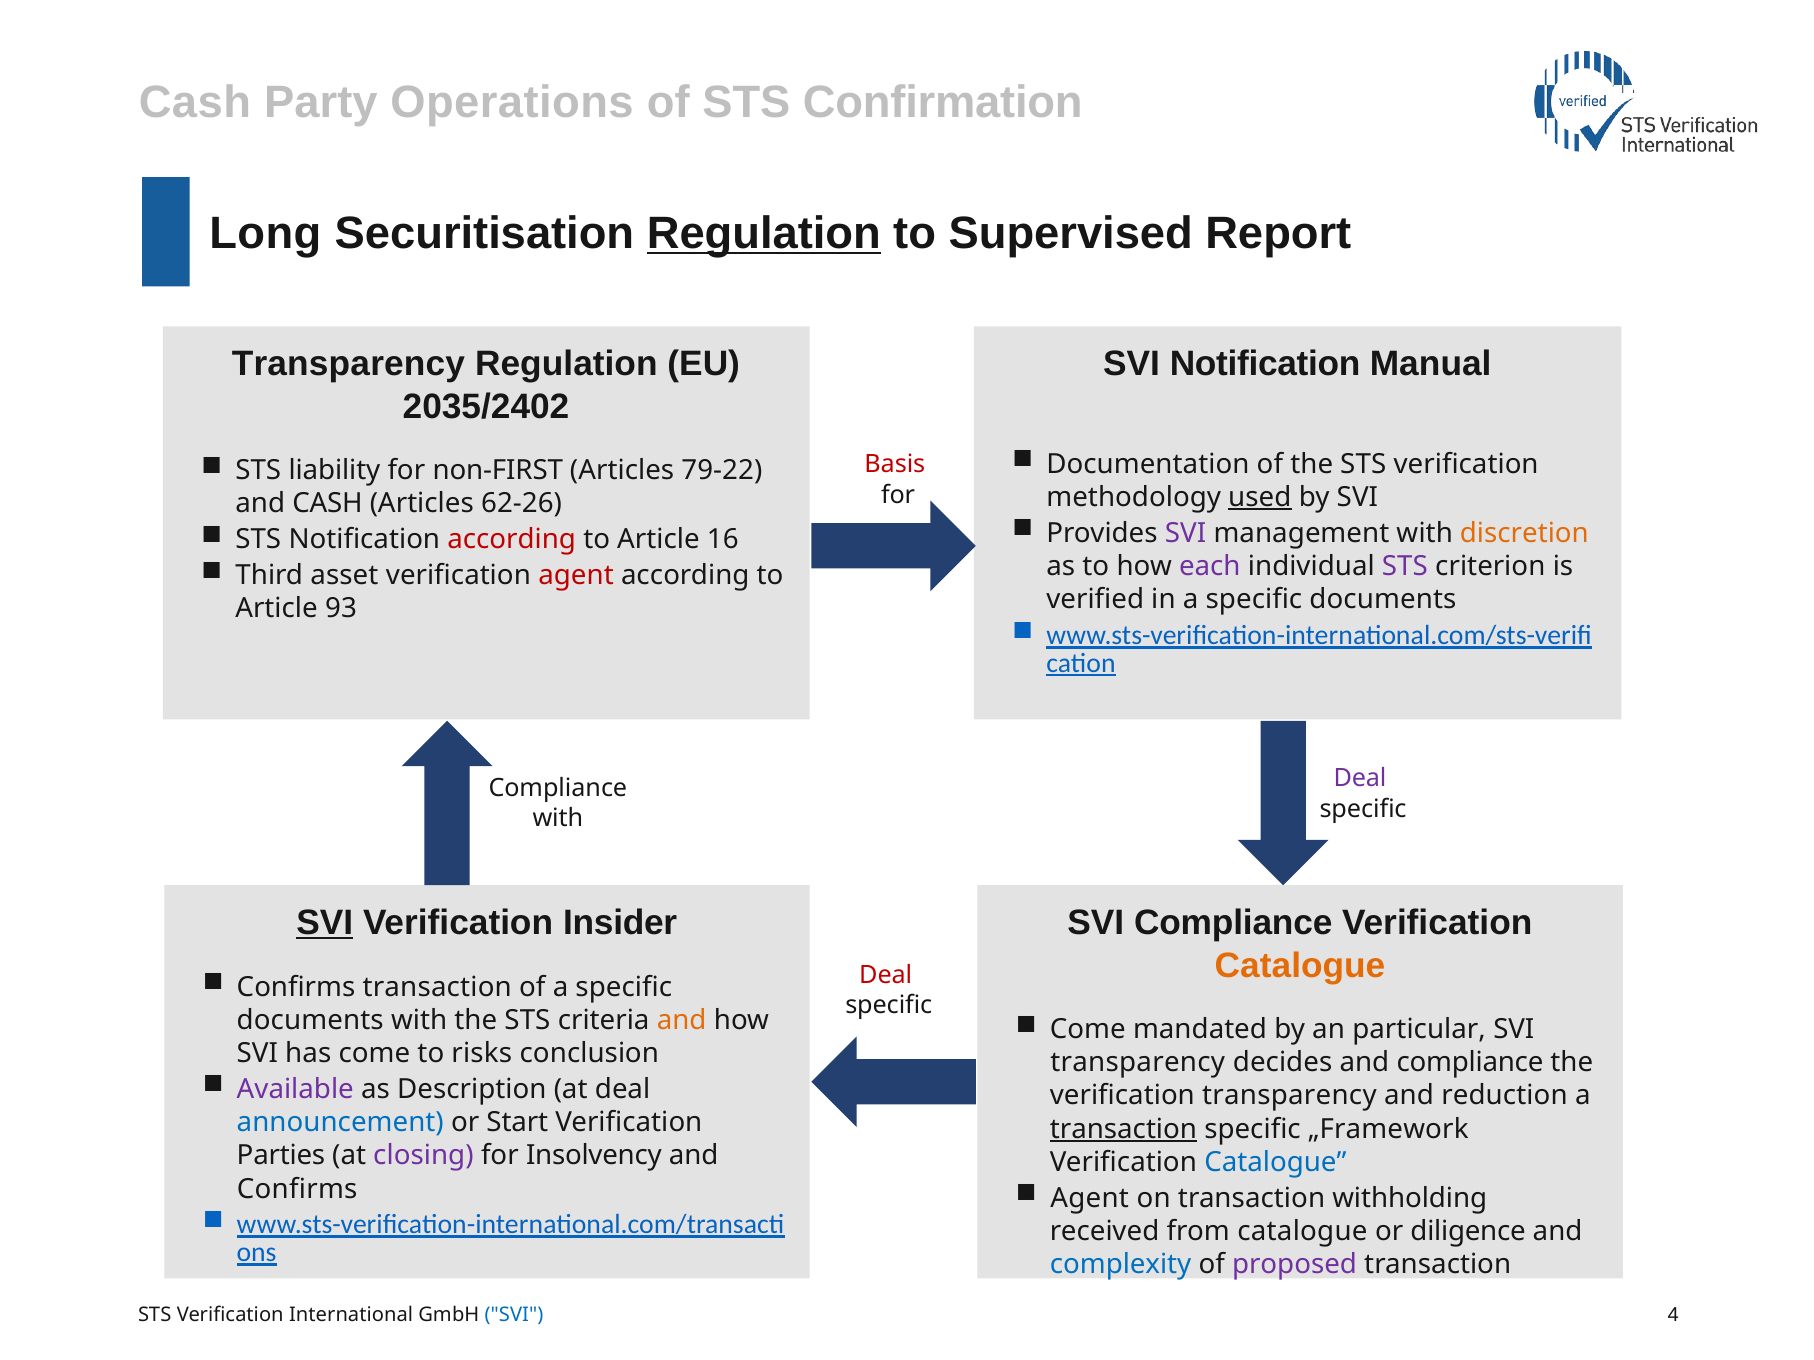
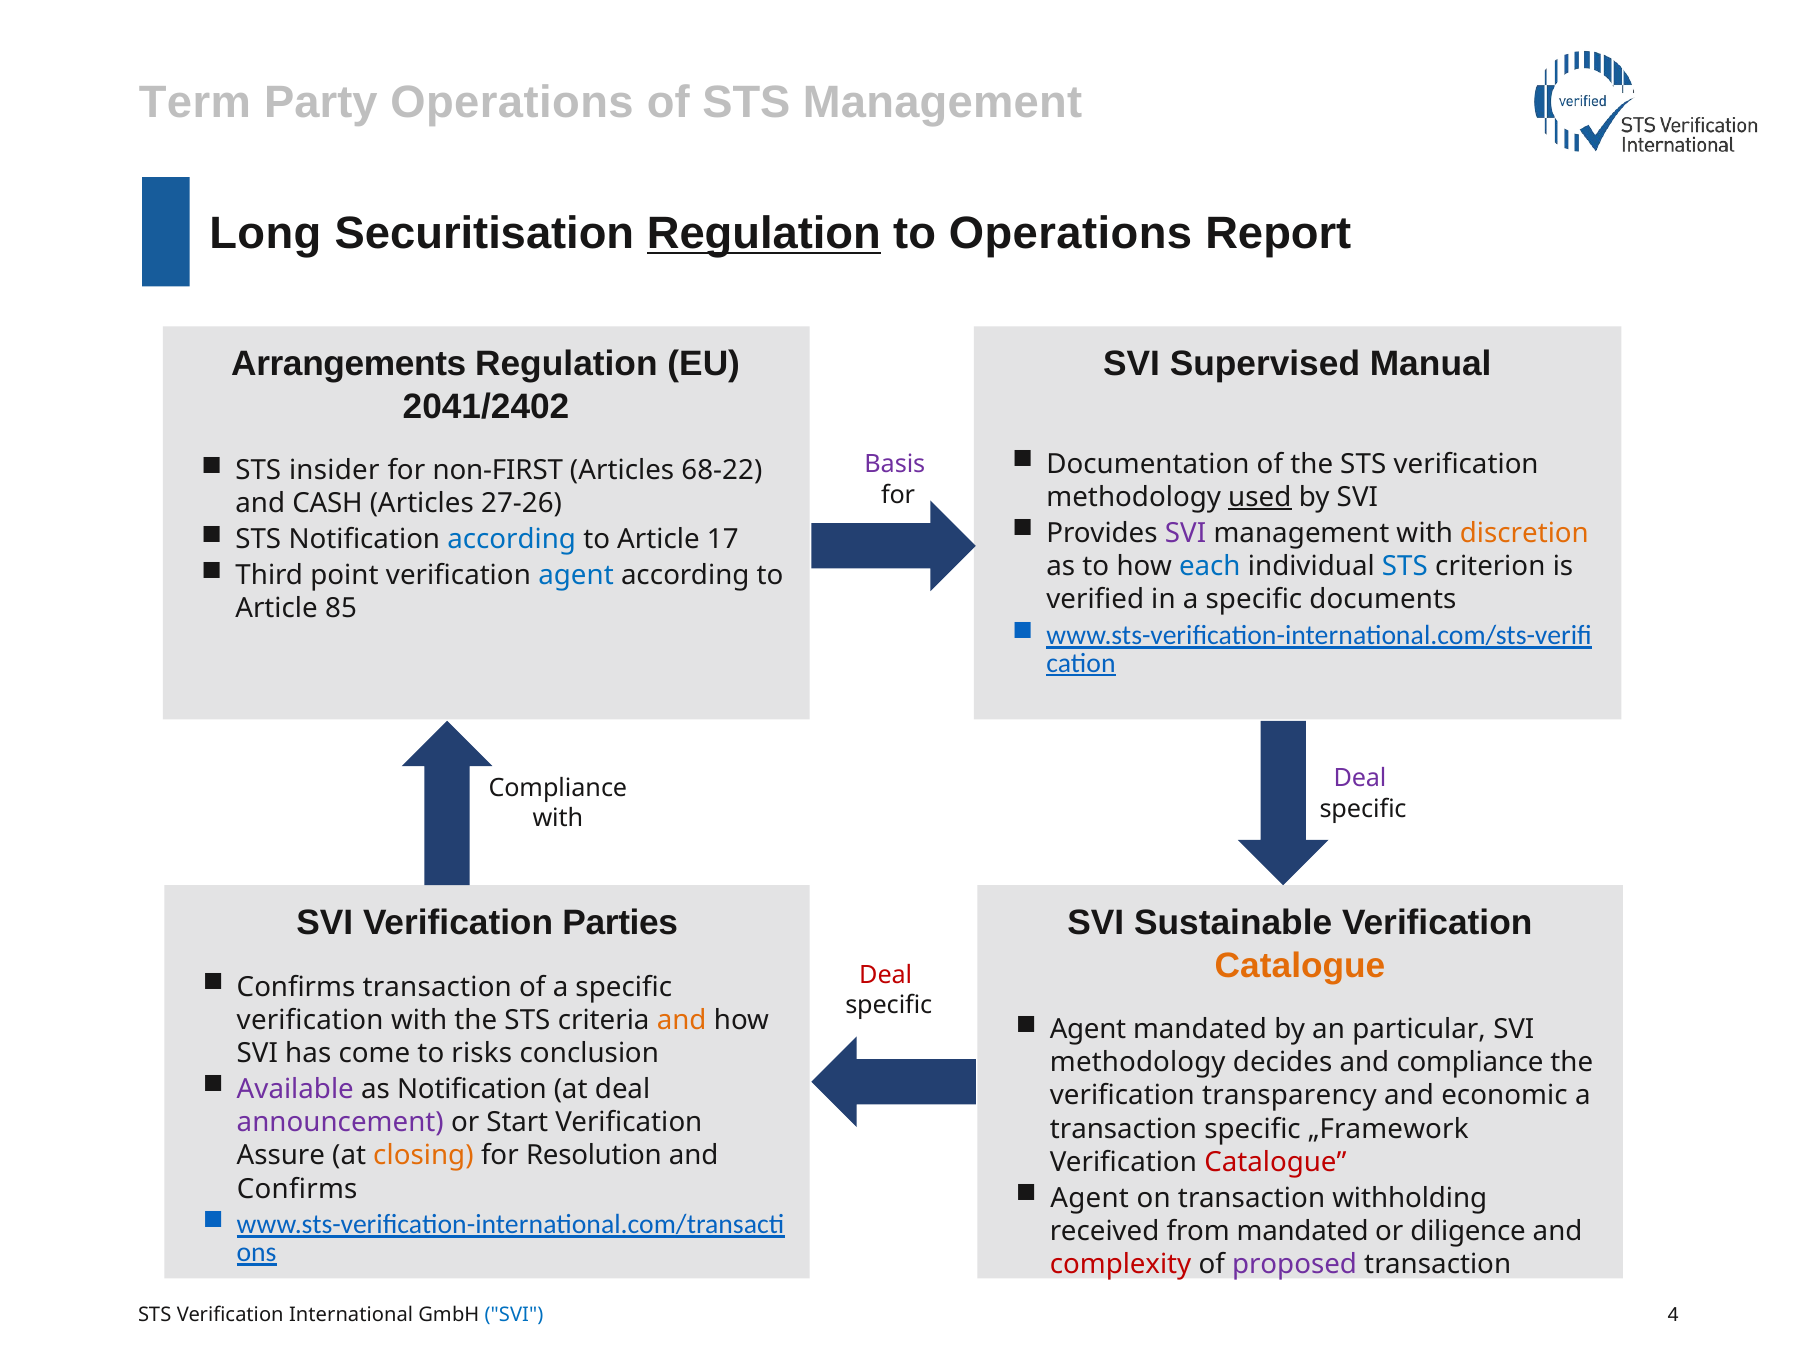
Cash at (195, 103): Cash -> Term
STS Confirmation: Confirmation -> Management
to Supervised: Supervised -> Operations
Transparency at (348, 364): Transparency -> Arrangements
SVI Notification: Notification -> Supervised
2035/2402: 2035/2402 -> 2041/2402
liability: liability -> insider
79-22: 79-22 -> 68-22
Basis colour: red -> purple
62-26: 62-26 -> 27-26
according at (512, 540) colour: red -> blue
16: 16 -> 17
each colour: purple -> blue
STS at (1405, 566) colour: purple -> blue
asset: asset -> point
agent at (576, 576) colour: red -> blue
93: 93 -> 85
SVI at (325, 923) underline: present -> none
Insider: Insider -> Parties
SVI Compliance: Compliance -> Sustainable
documents at (310, 1021): documents -> verification
Come at (1088, 1030): Come -> Agent
transparency at (1138, 1063): transparency -> methodology
as Description: Description -> Notification
reduction: reduction -> economic
announcement colour: blue -> purple
transaction at (1123, 1130) underline: present -> none
Parties: Parties -> Assure
closing colour: purple -> orange
Insolvency: Insolvency -> Resolution
Catalogue at (1275, 1163) colour: blue -> red
from catalogue: catalogue -> mandated
complexity colour: blue -> red
